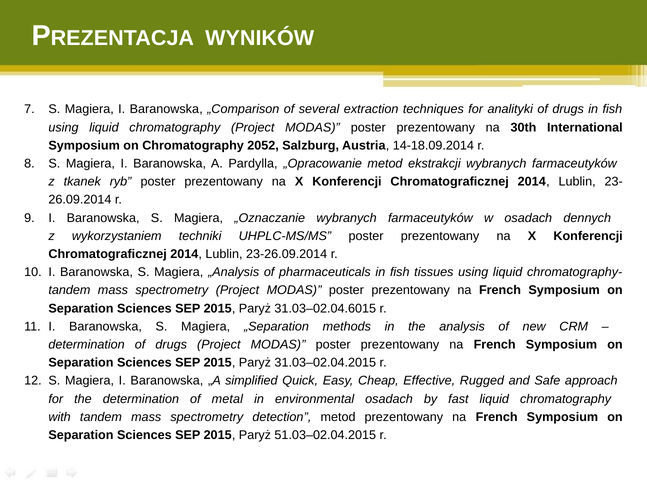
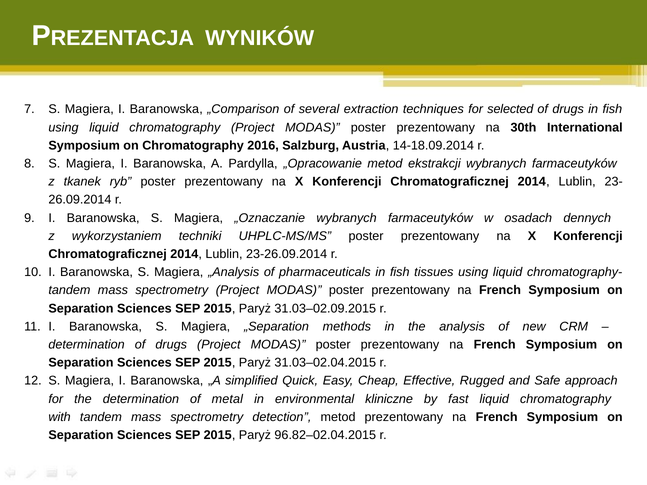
analityki: analityki -> selected
2052: 2052 -> 2016
31.03–02.04.6015: 31.03–02.04.6015 -> 31.03–02.09.2015
environmental osadach: osadach -> kliniczne
51.03–02.04.2015: 51.03–02.04.2015 -> 96.82–02.04.2015
